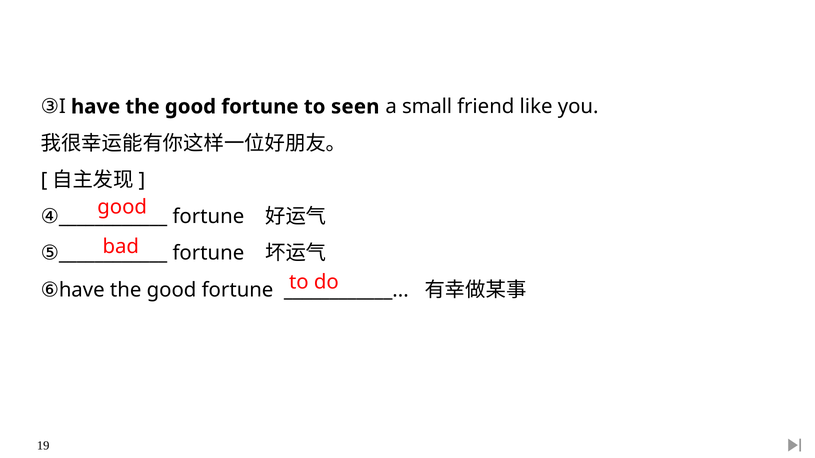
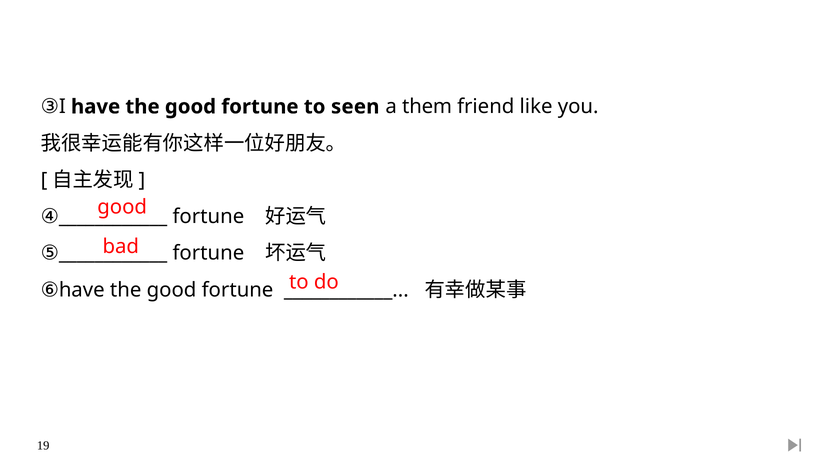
small: small -> them
